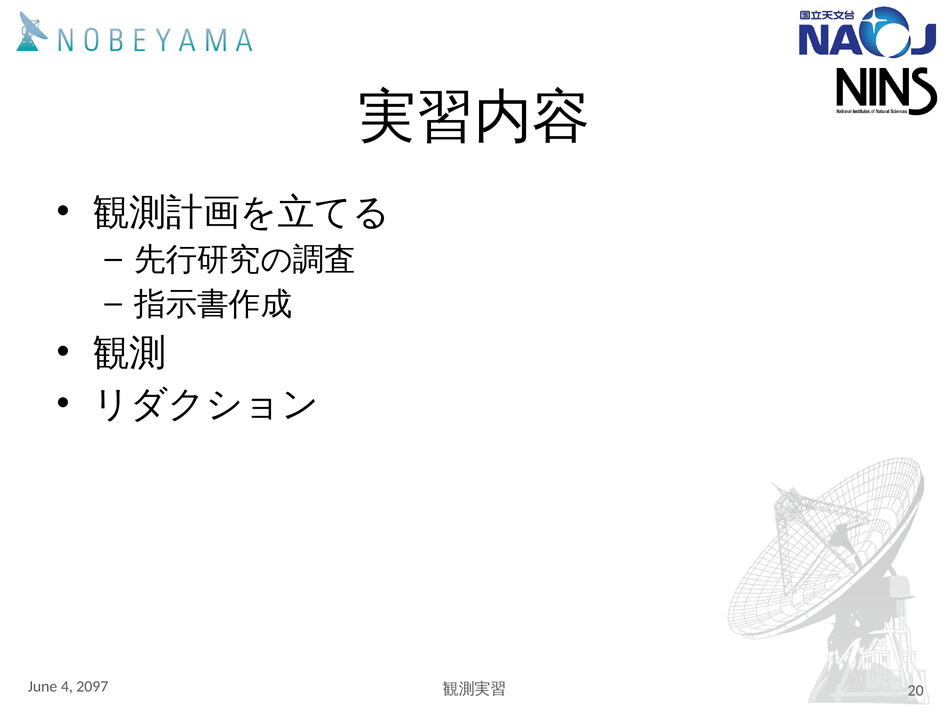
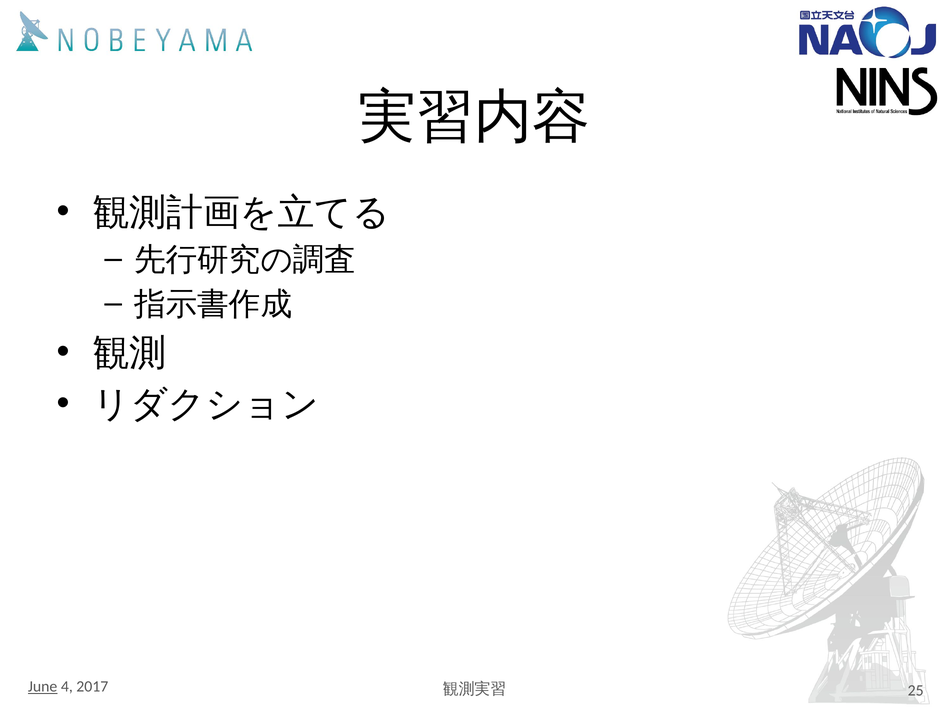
June underline: none -> present
2097: 2097 -> 2017
20: 20 -> 25
